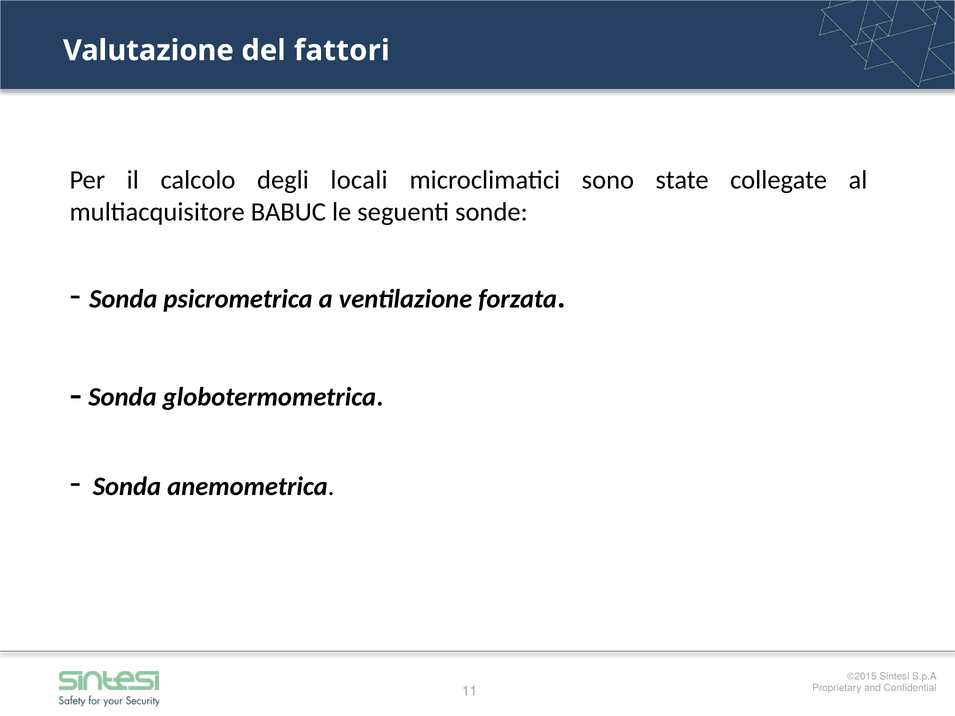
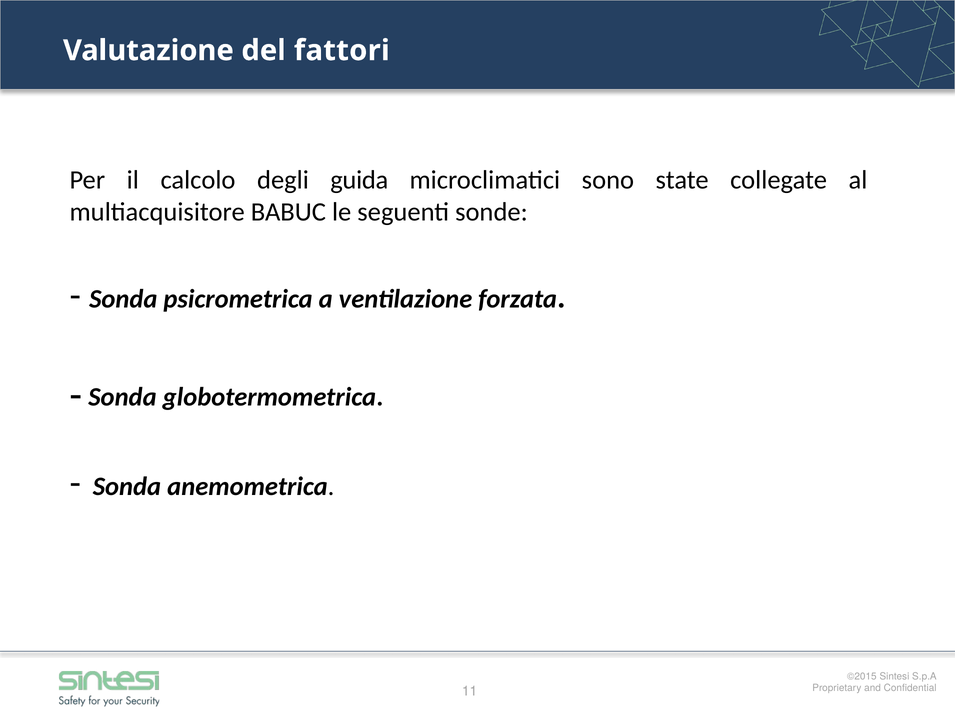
locali: locali -> guida
